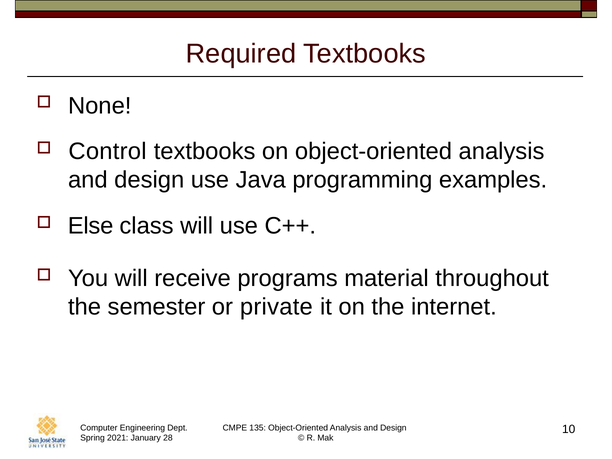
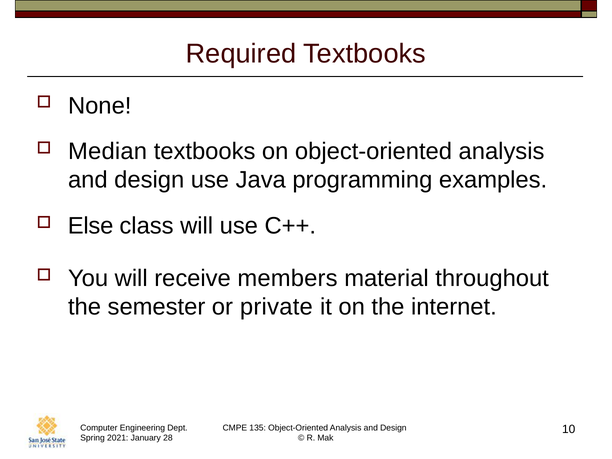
Control: Control -> Median
programs: programs -> members
